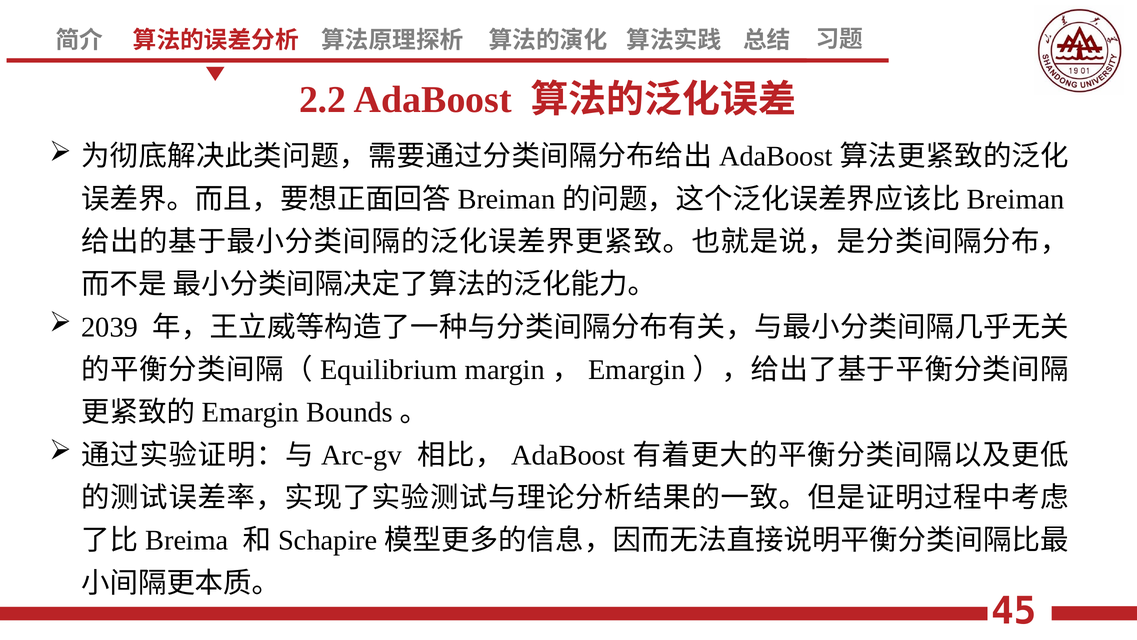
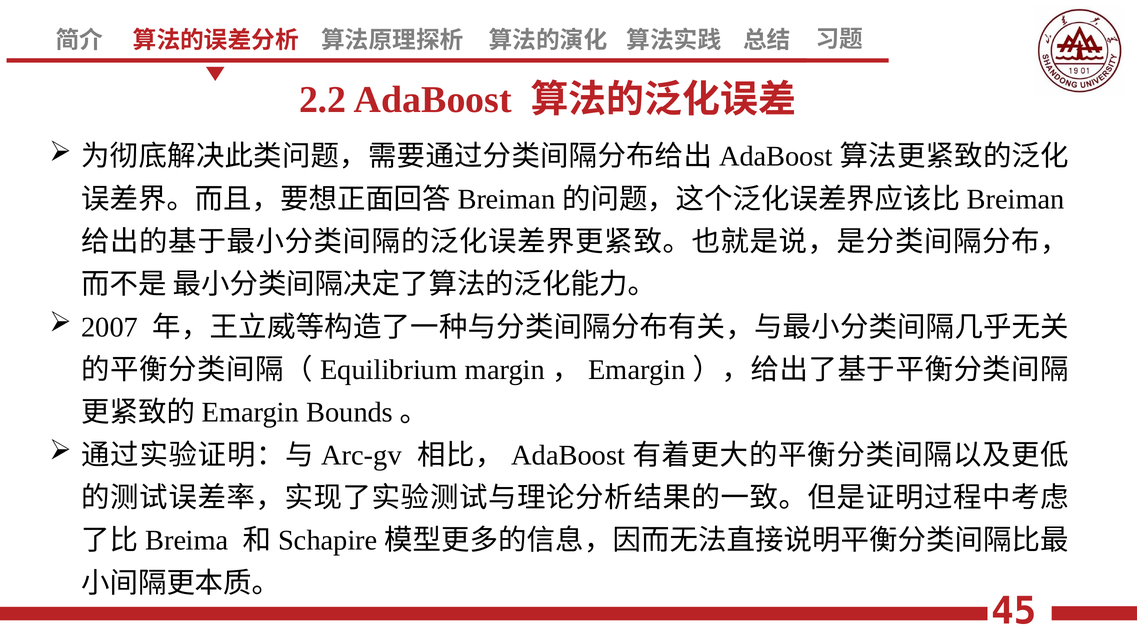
2039: 2039 -> 2007
